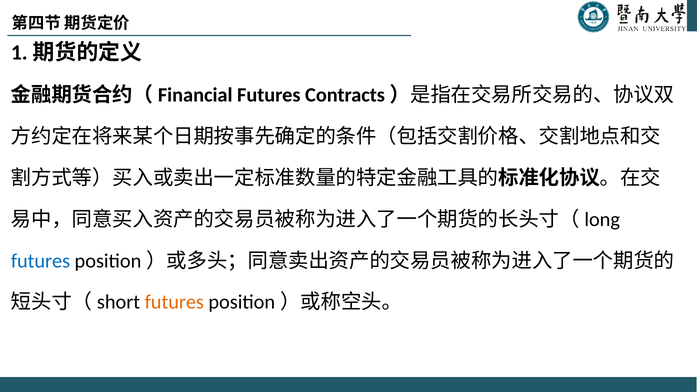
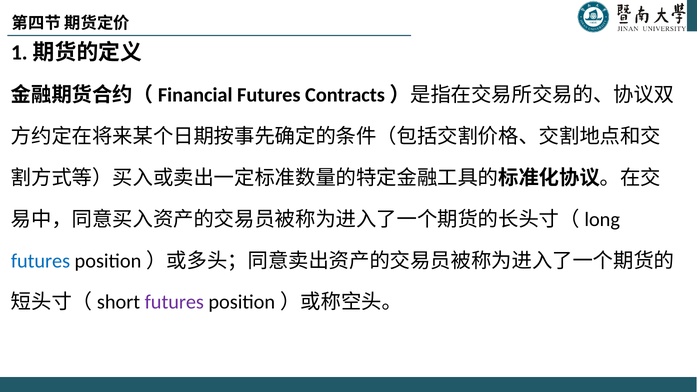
futures at (174, 302) colour: orange -> purple
